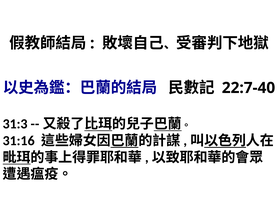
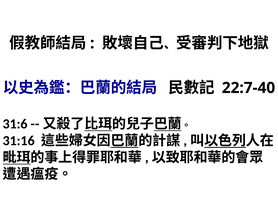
31:3: 31:3 -> 31:6
